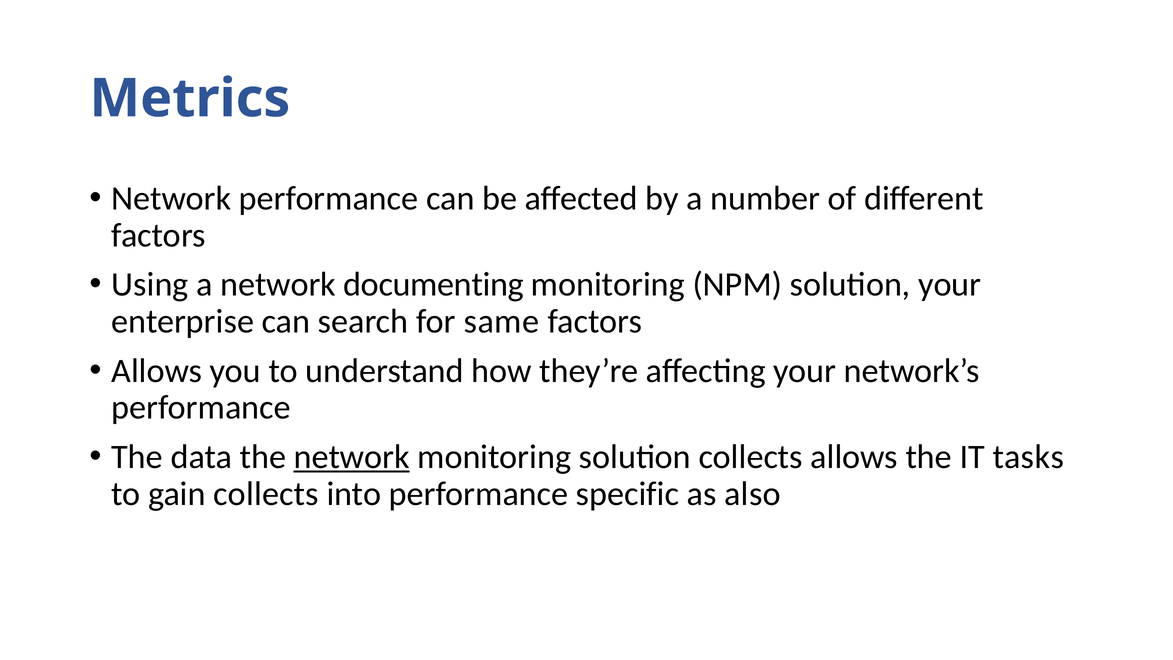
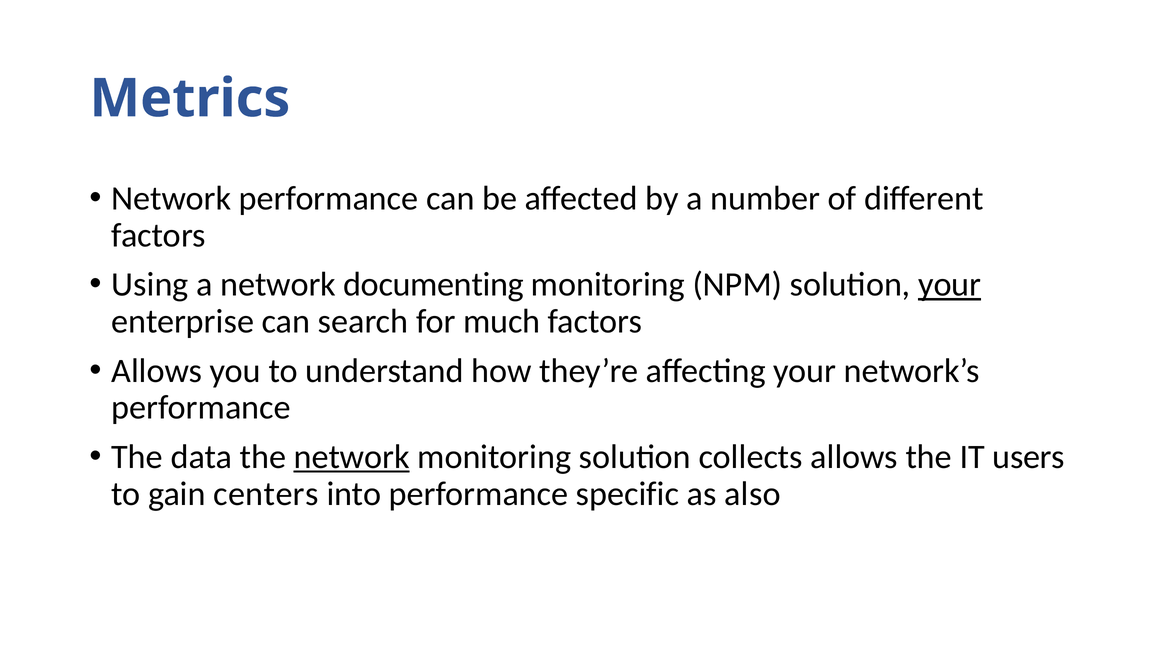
your at (950, 284) underline: none -> present
same: same -> much
tasks: tasks -> users
gain collects: collects -> centers
